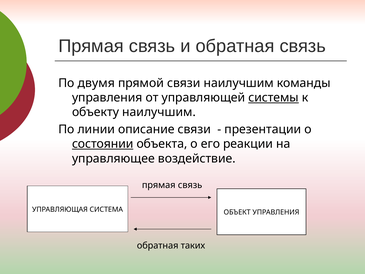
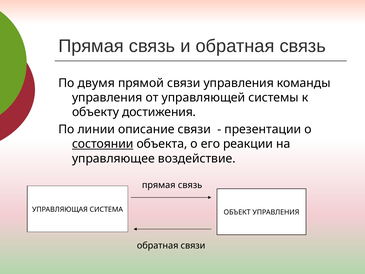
связи наилучшим: наилучшим -> управления
системы underline: present -> none
объекту наилучшим: наилучшим -> достижения
обратная таких: таких -> связи
